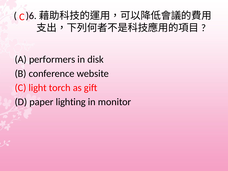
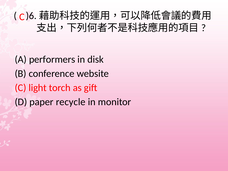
lighting: lighting -> recycle
